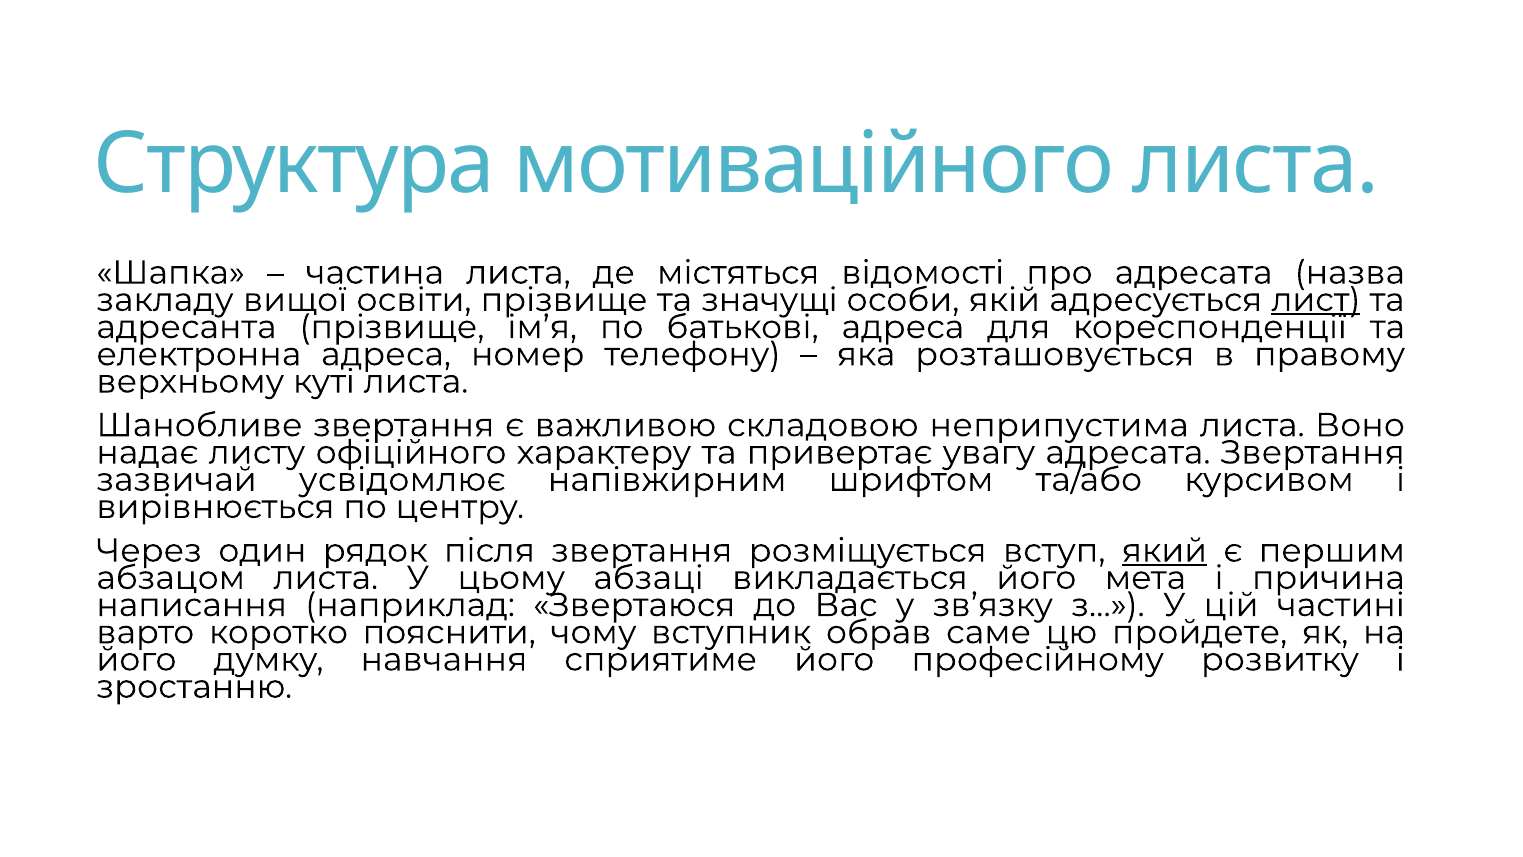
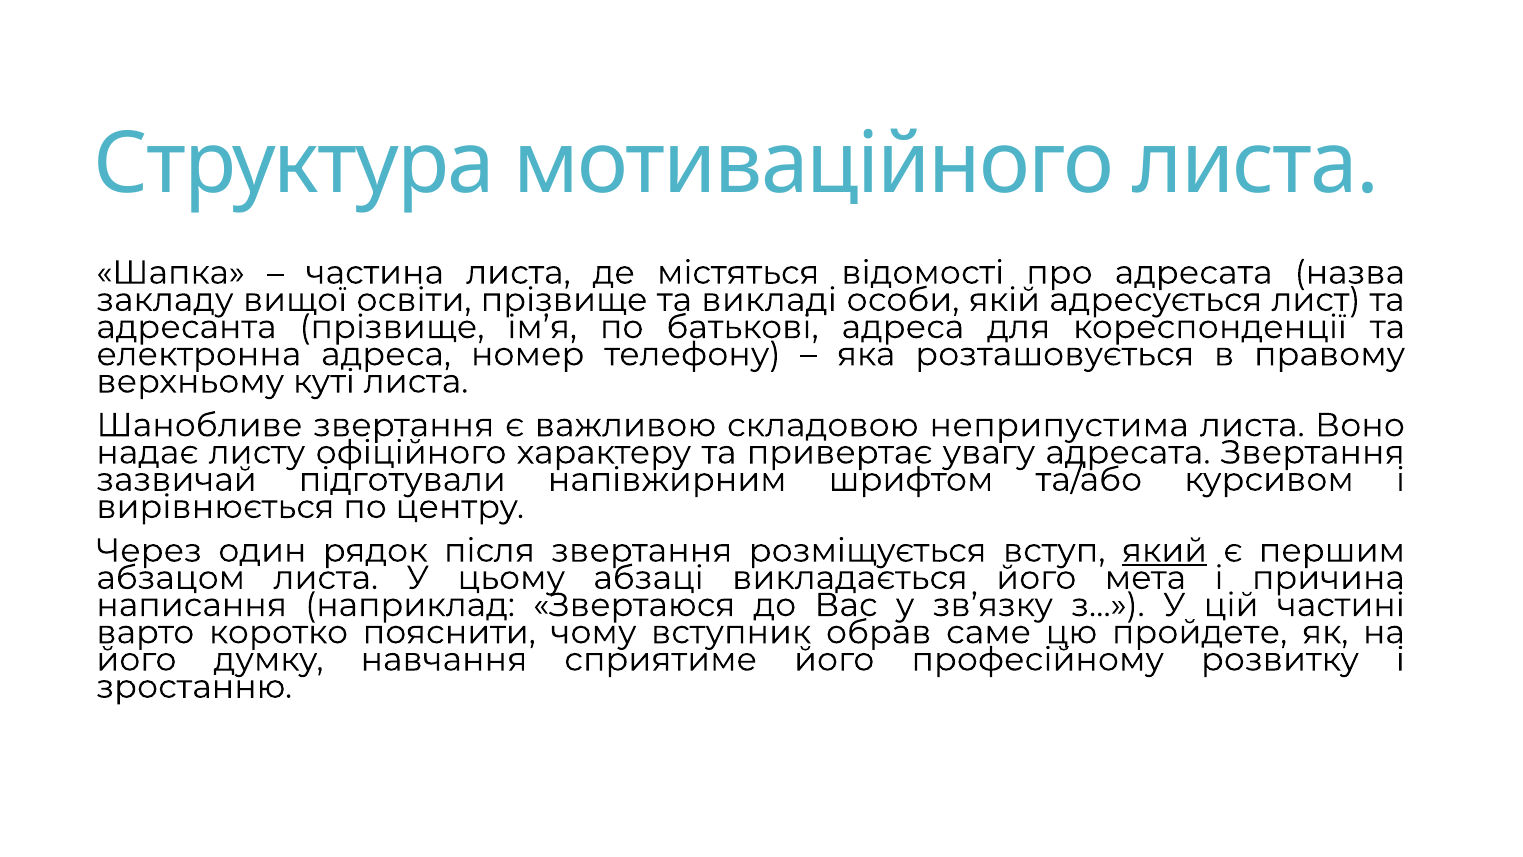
значущі: значущі -> викладі
лист underline: present -> none
усвідомлює: усвідомлює -> підготували
